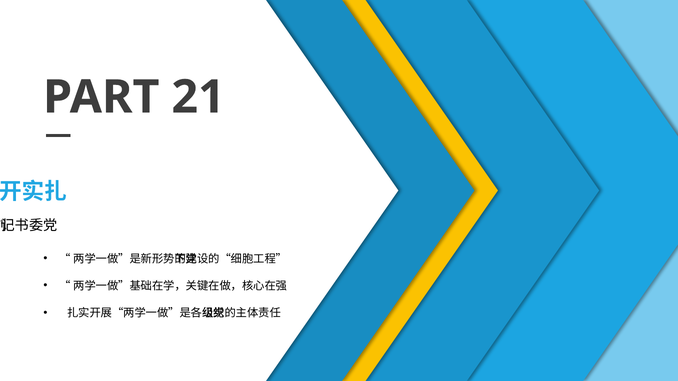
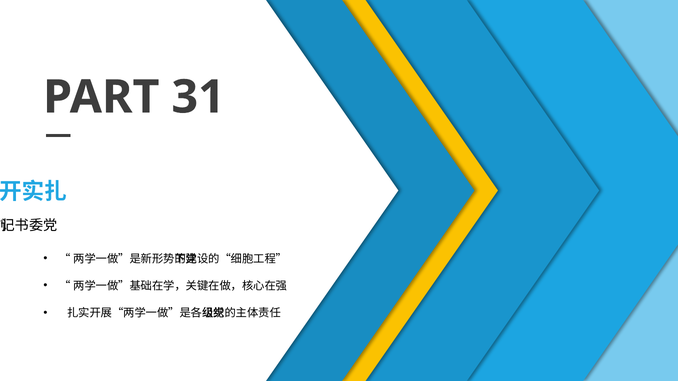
21: 21 -> 31
